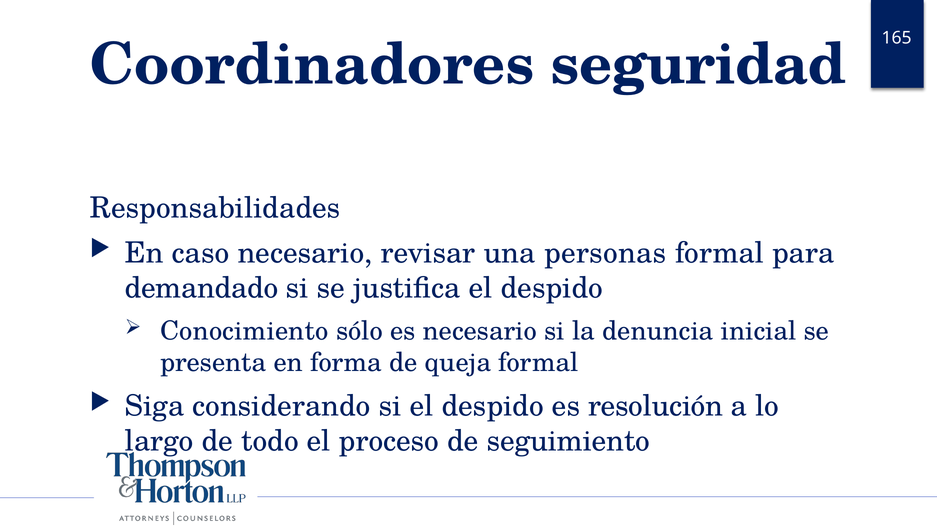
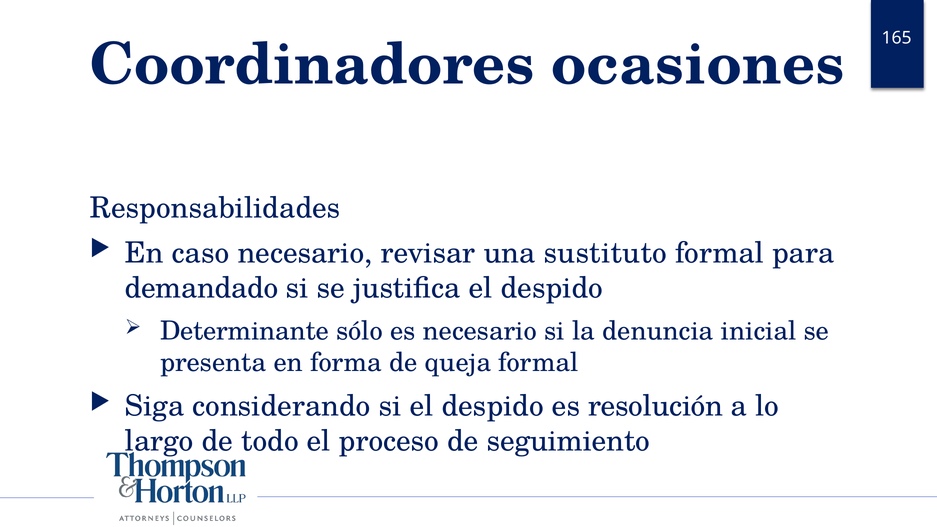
seguridad: seguridad -> ocasiones
personas: personas -> sustituto
Conocimiento: Conocimiento -> Determinante
